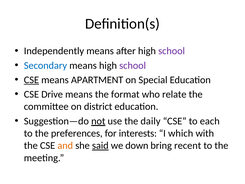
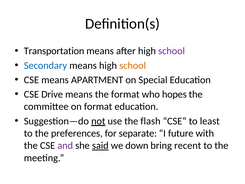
Independently: Independently -> Transportation
school at (133, 65) colour: purple -> orange
CSE at (31, 80) underline: present -> none
relate: relate -> hopes
on district: district -> format
daily: daily -> flash
each: each -> least
interests: interests -> separate
which: which -> future
and colour: orange -> purple
